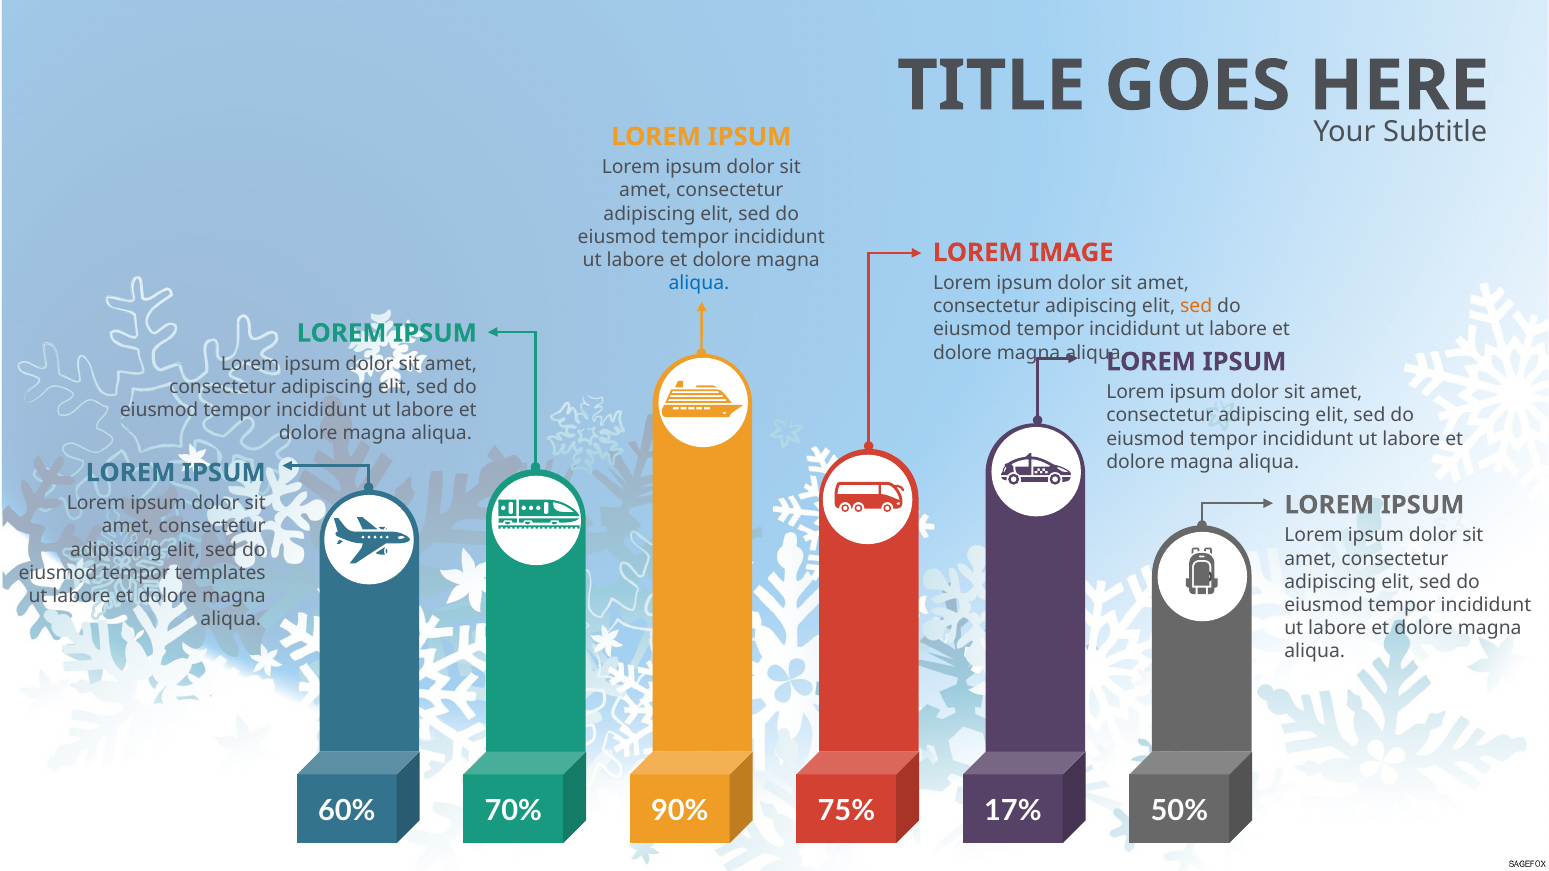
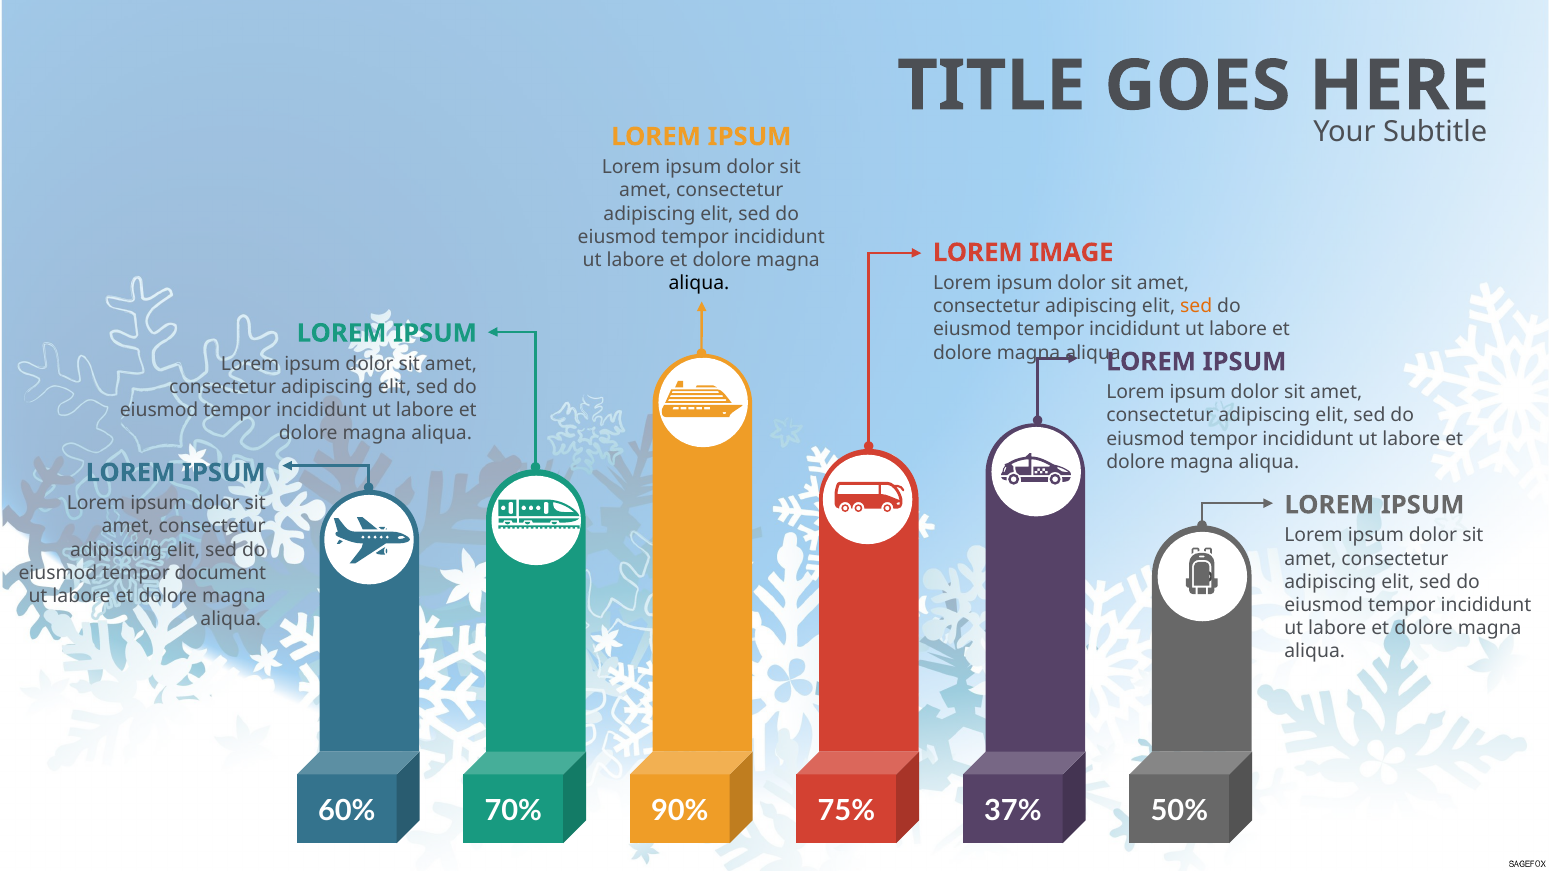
aliqua at (699, 283) colour: blue -> black
templates: templates -> document
17%: 17% -> 37%
